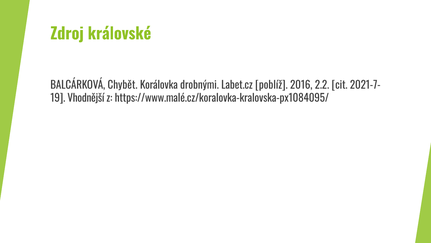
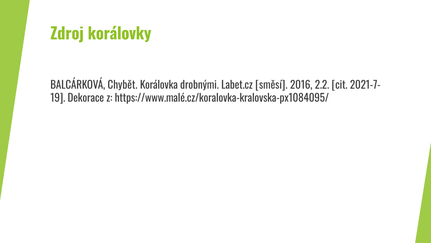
královské: královské -> korálovky
poblíž: poblíž -> směsí
Vhodnější: Vhodnější -> Dekorace
